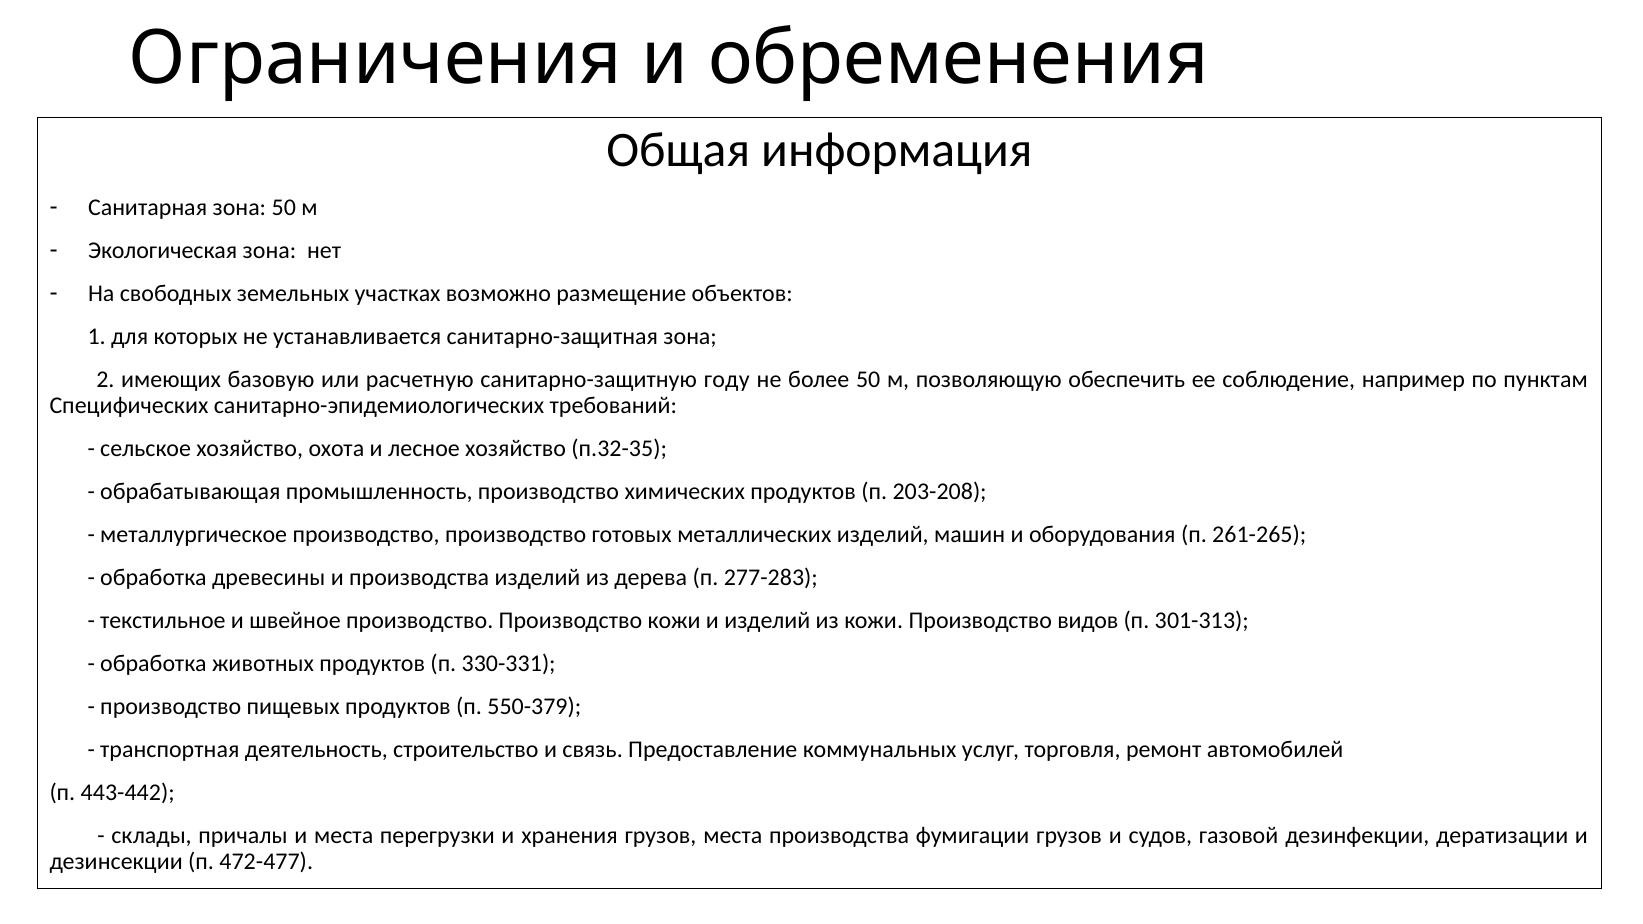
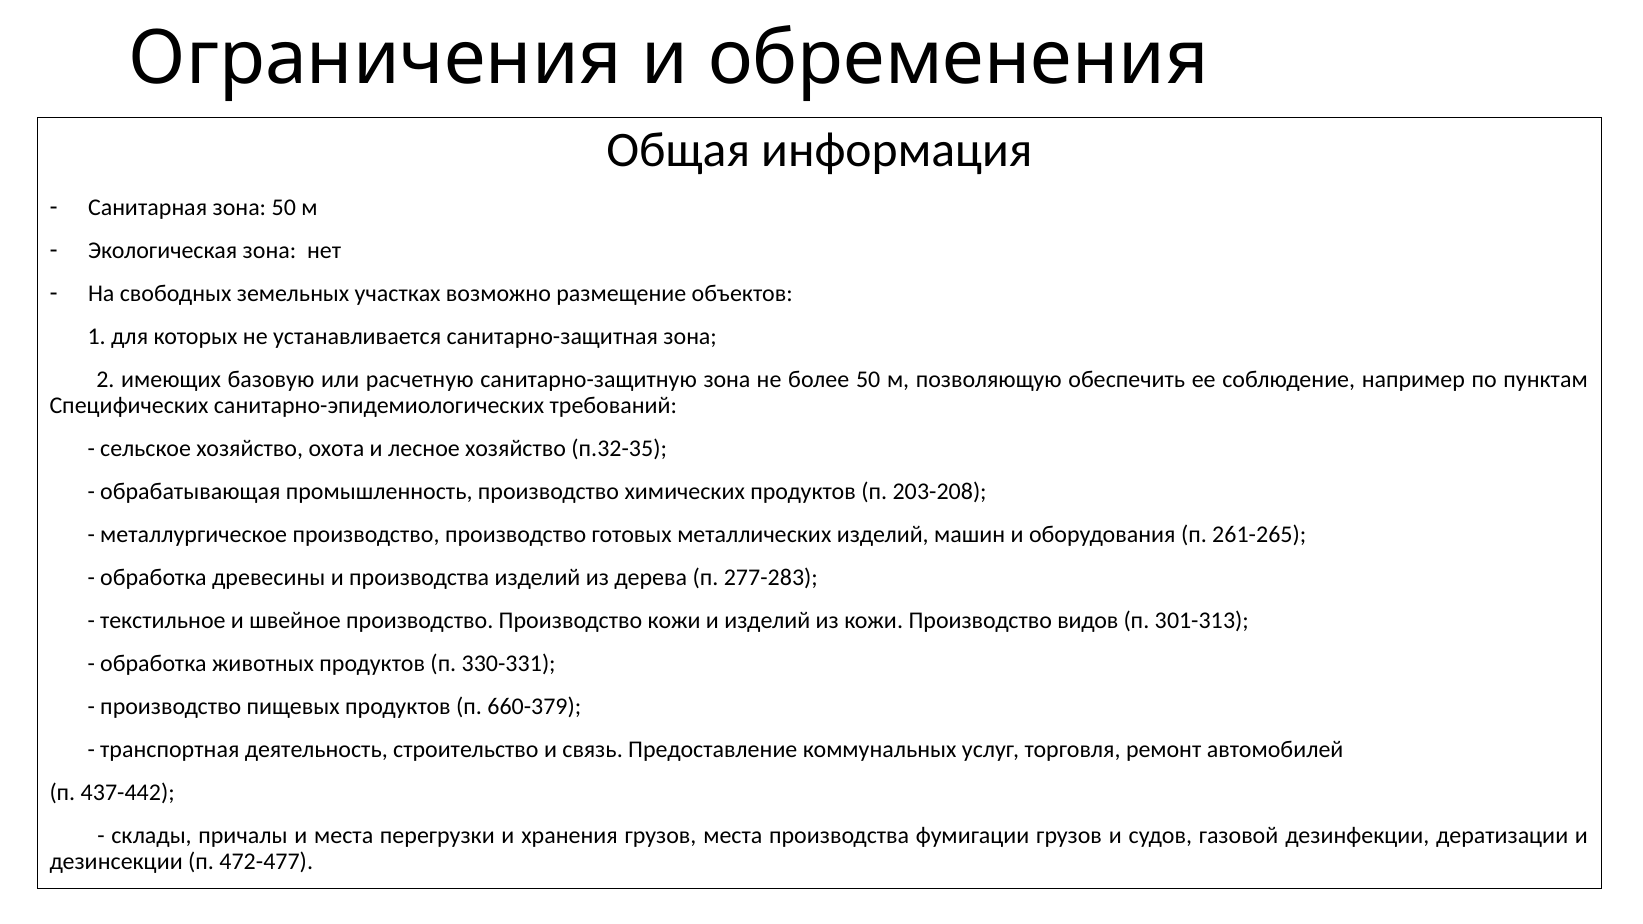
санитарно-защитную году: году -> зона
550-379: 550-379 -> 660-379
443-442: 443-442 -> 437-442
